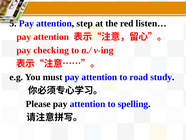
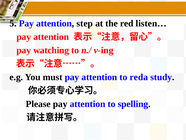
checking: checking -> watching
road: road -> reda
